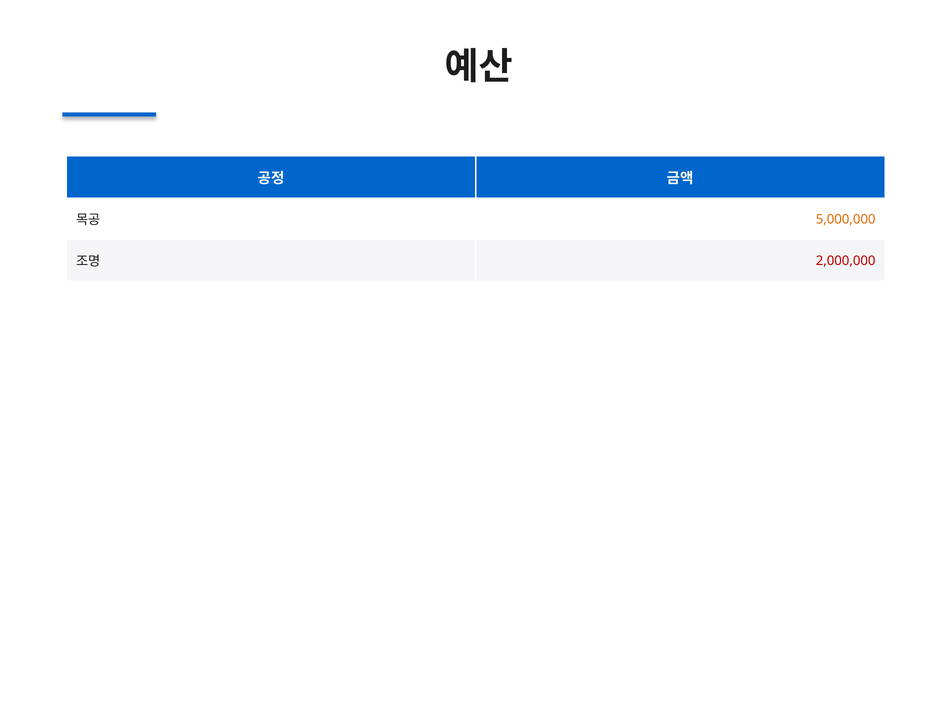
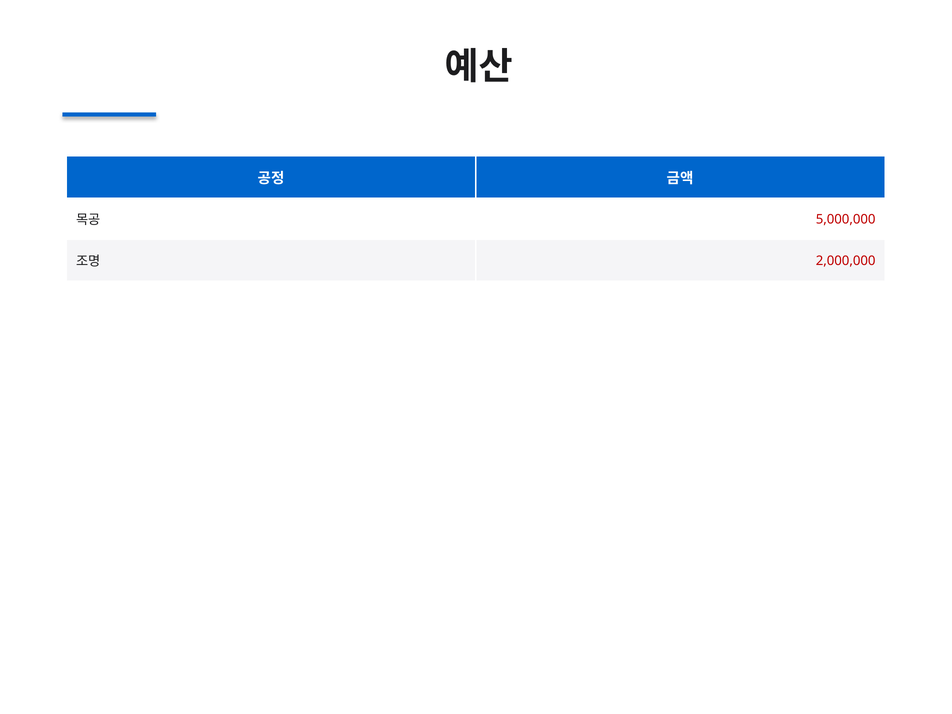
5,000,000 colour: orange -> red
